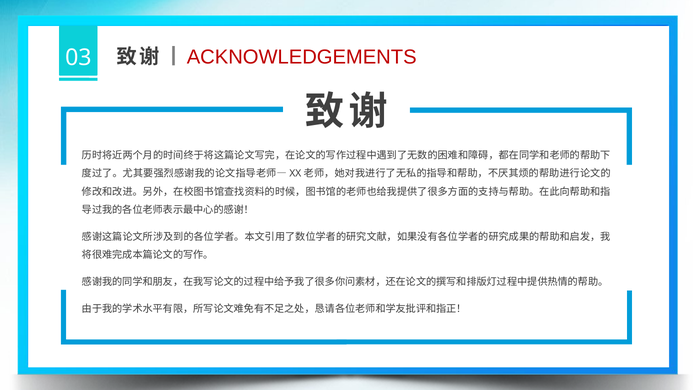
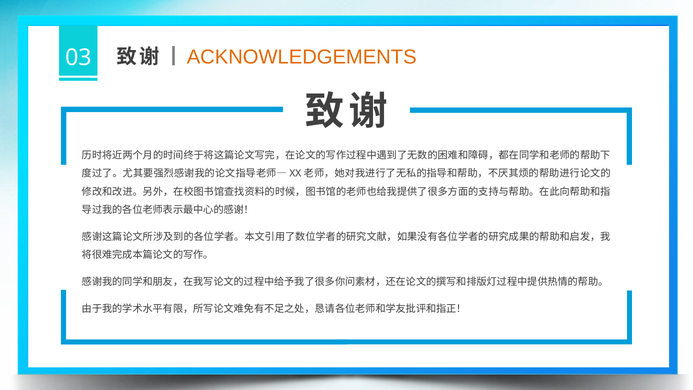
ACKNOWLEDGEMENTS colour: red -> orange
